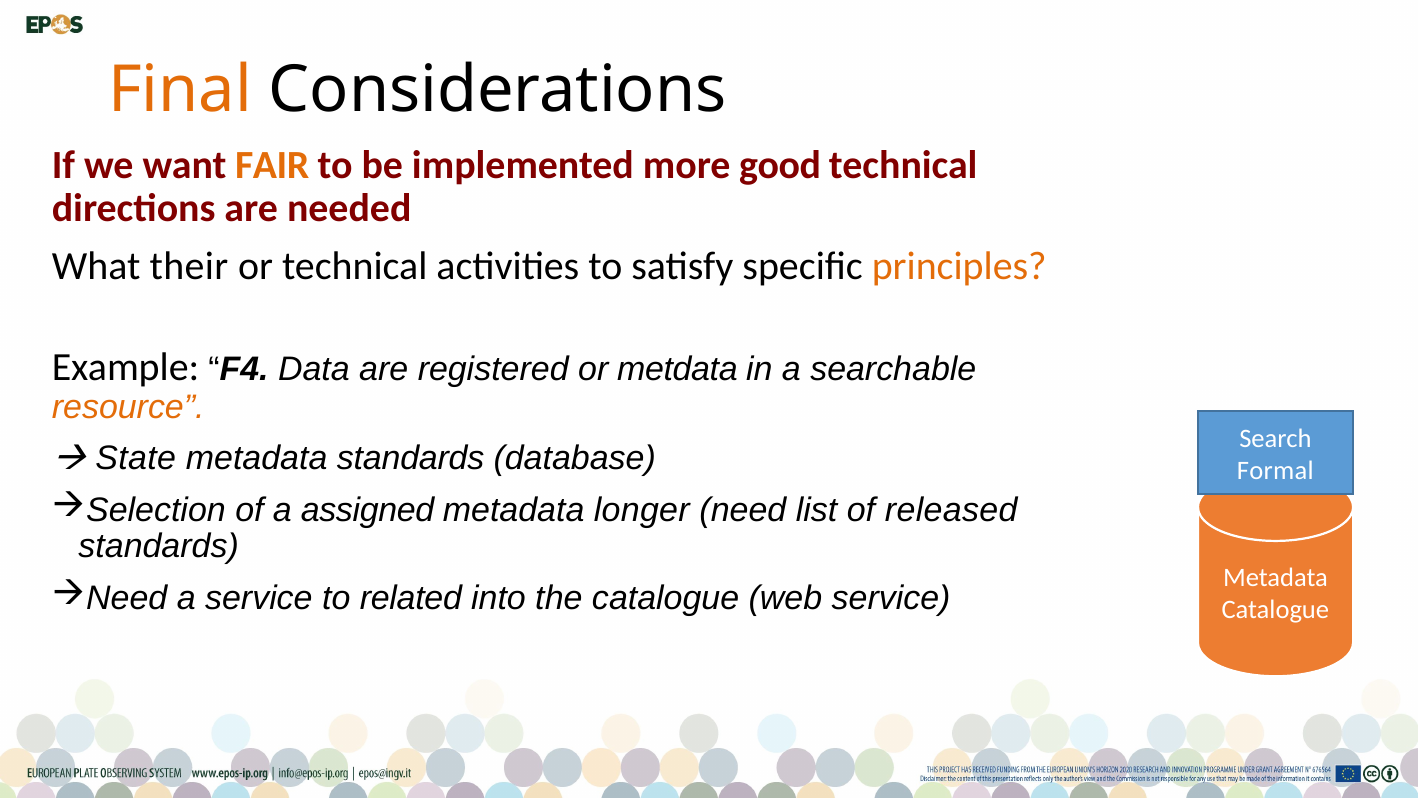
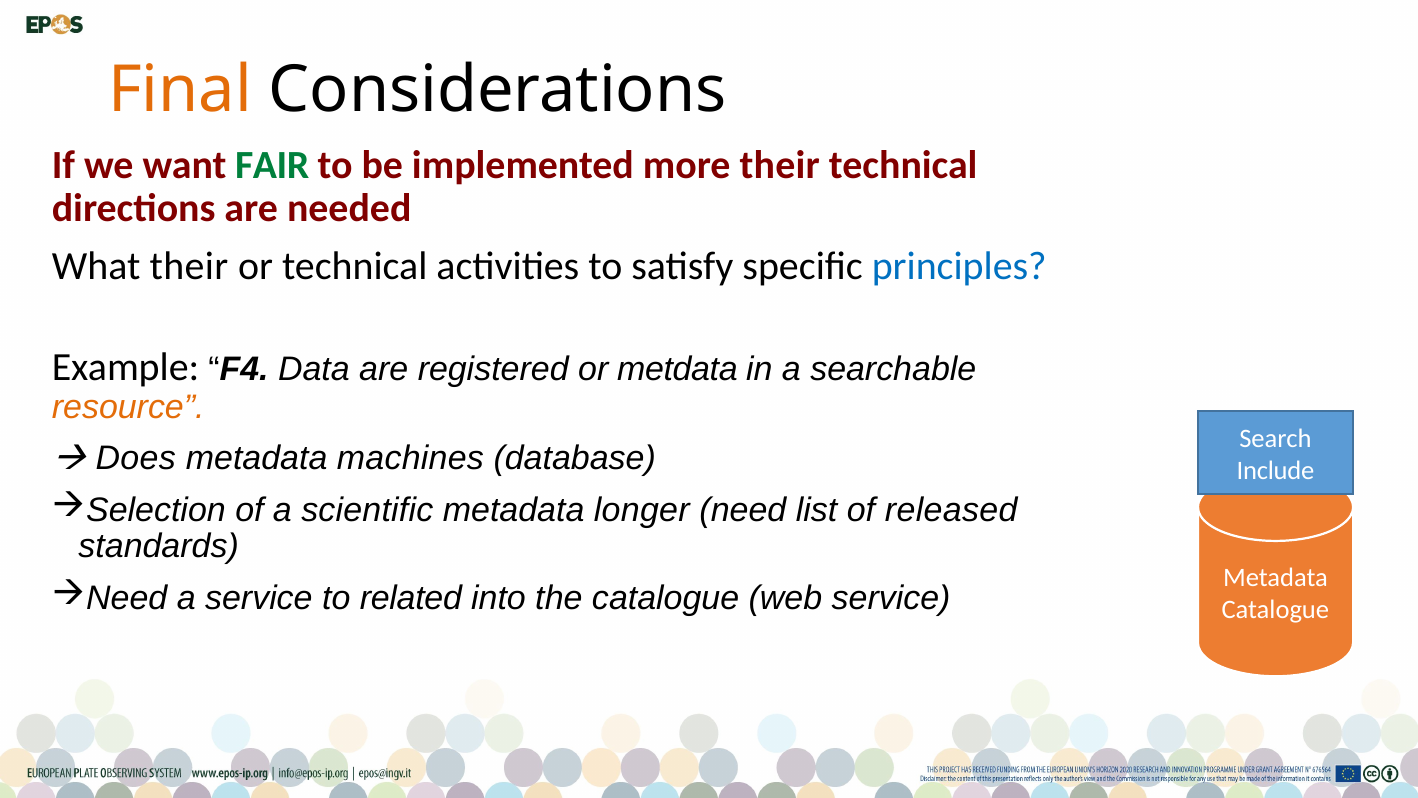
FAIR colour: orange -> green
more good: good -> their
principles colour: orange -> blue
State: State -> Does
metadata standards: standards -> machines
Formal: Formal -> Include
assigned: assigned -> scientific
